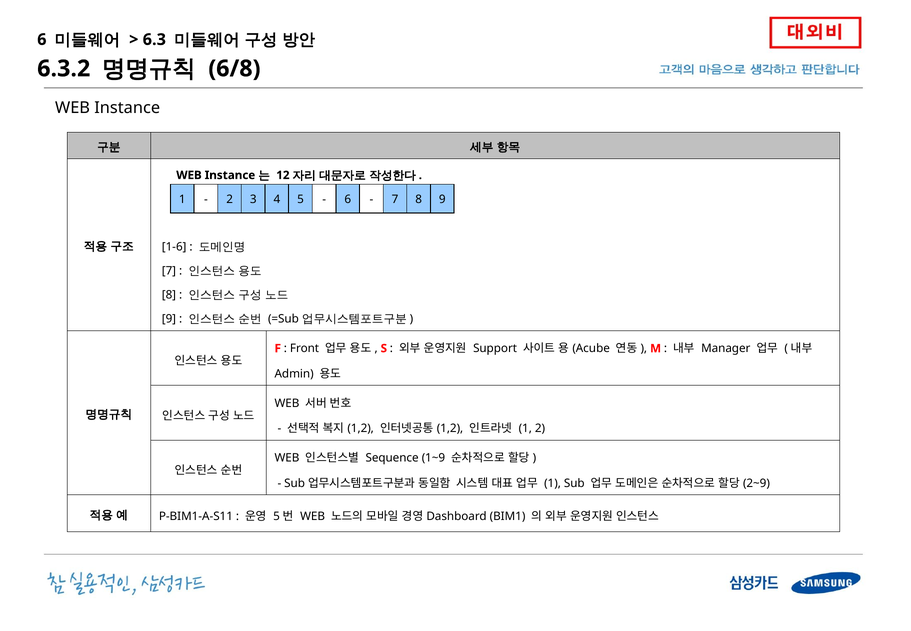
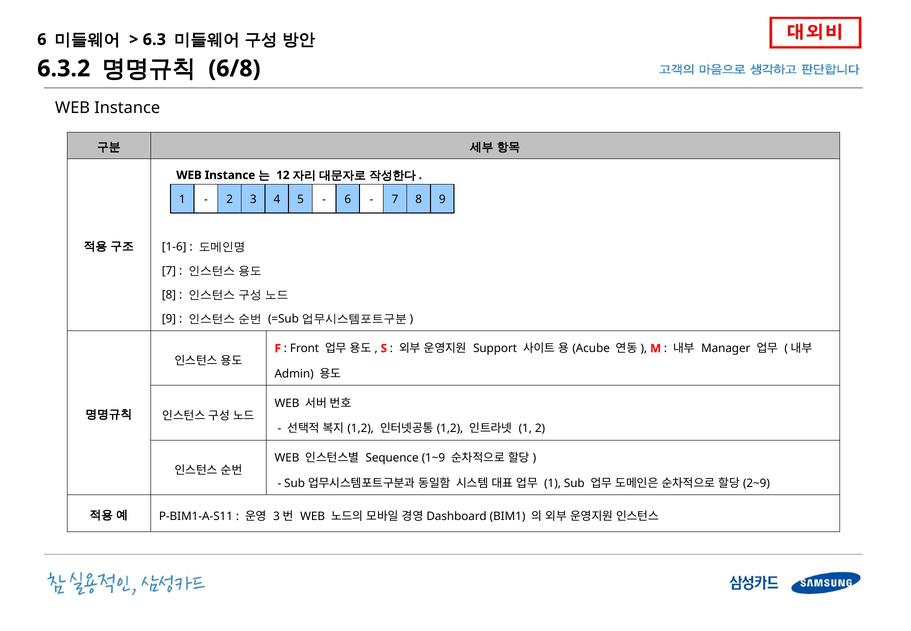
5 at (277, 516): 5 -> 3
